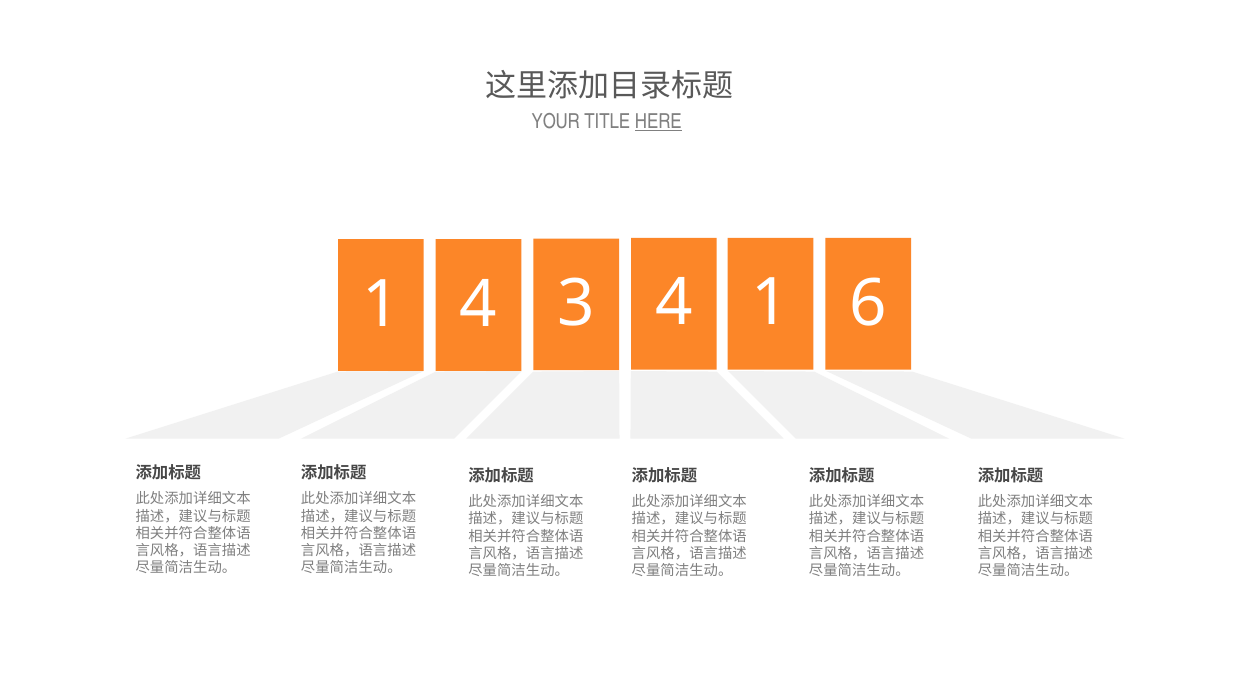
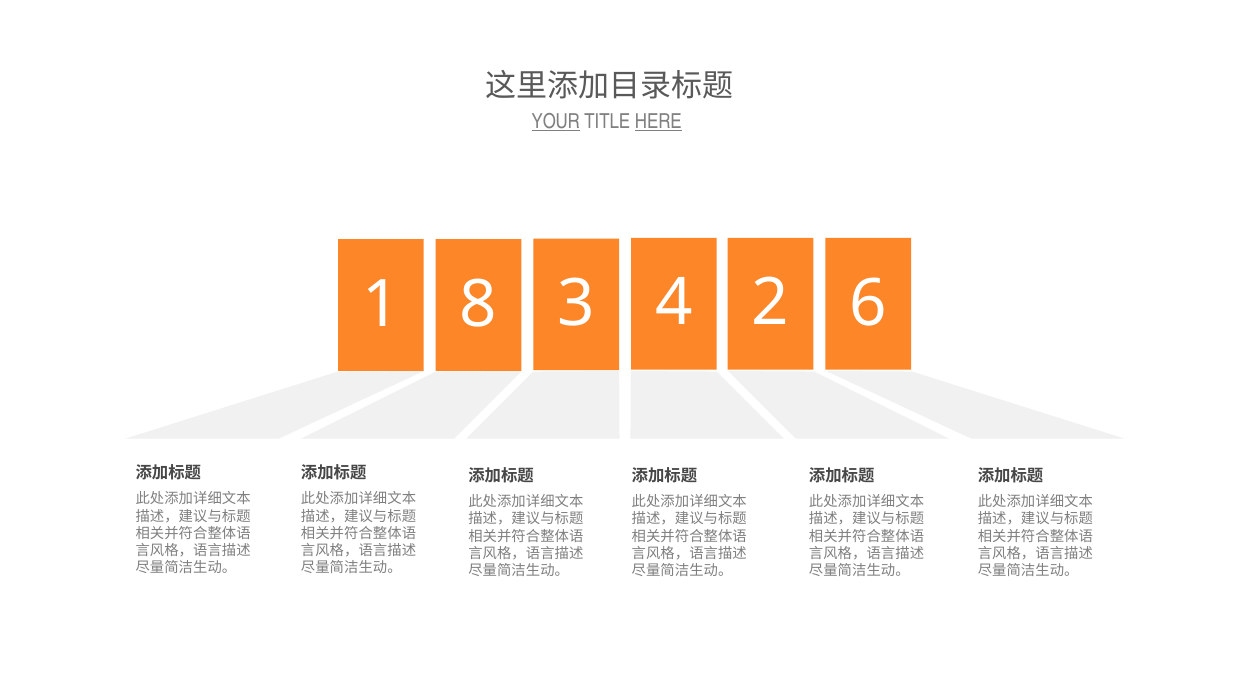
YOUR underline: none -> present
1 4: 4 -> 8
4 1: 1 -> 2
